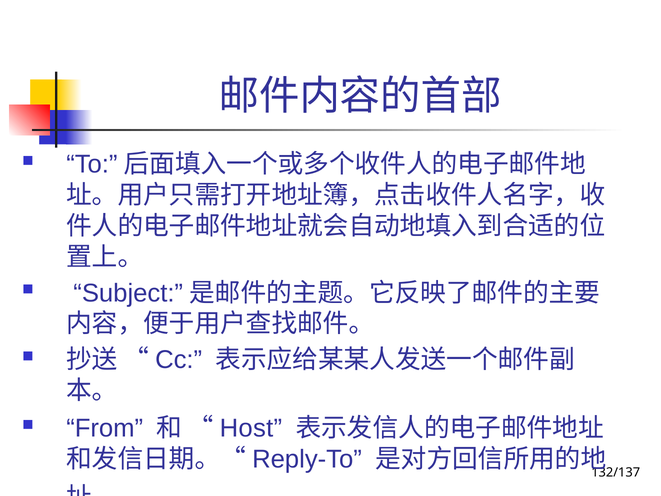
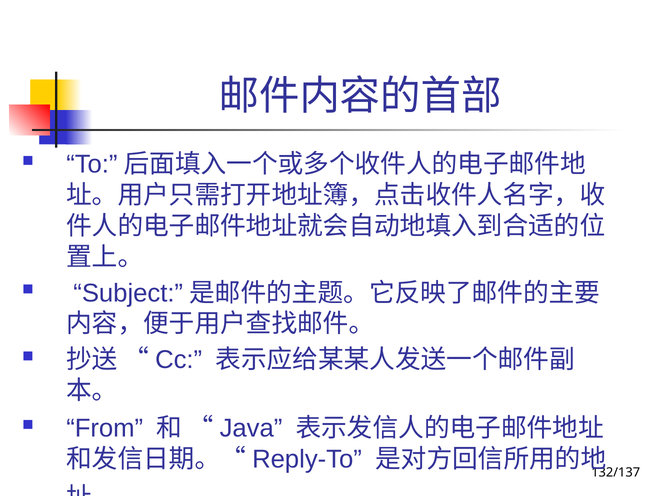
Host: Host -> Java
